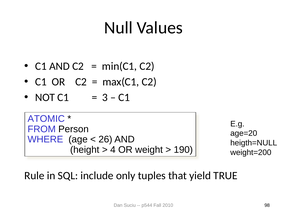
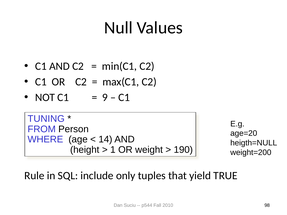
3: 3 -> 9
ATOMIC: ATOMIC -> TUNING
26: 26 -> 14
4: 4 -> 1
